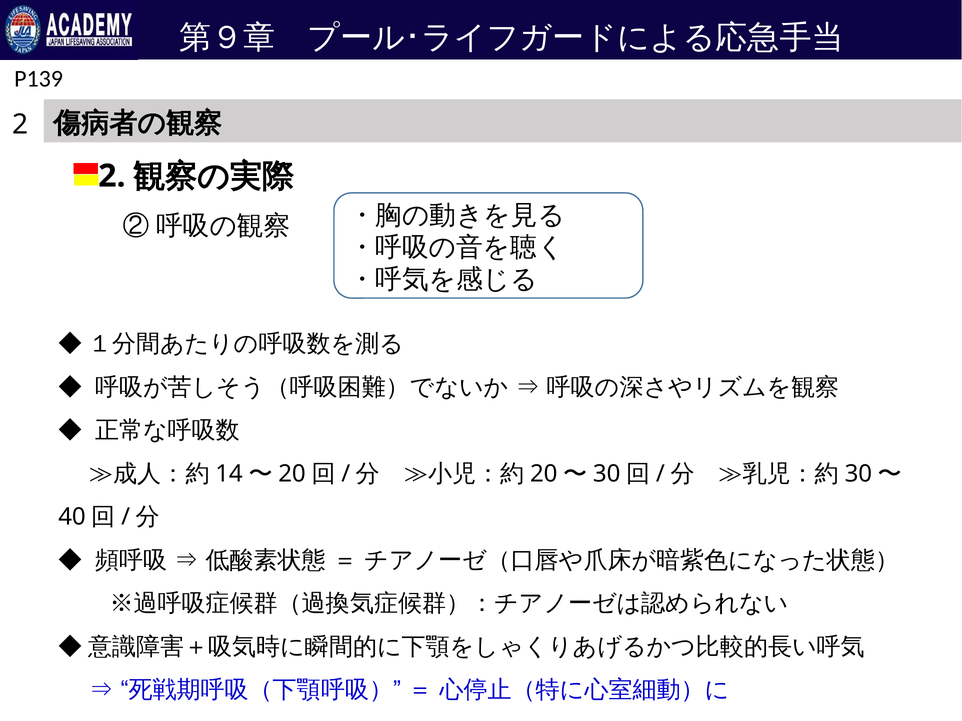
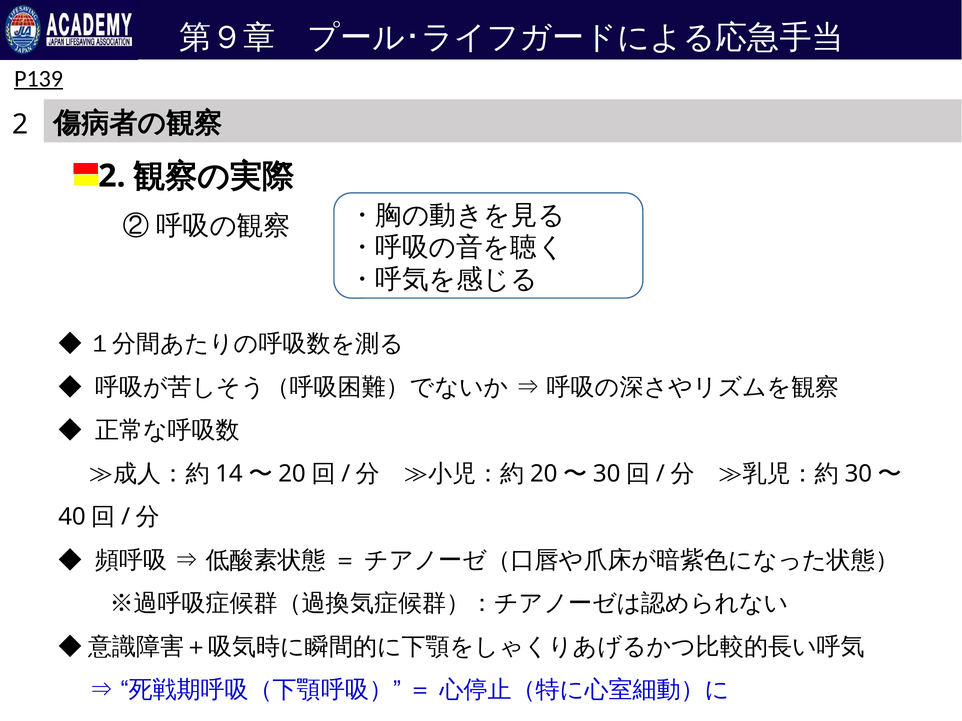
P139 underline: none -> present
